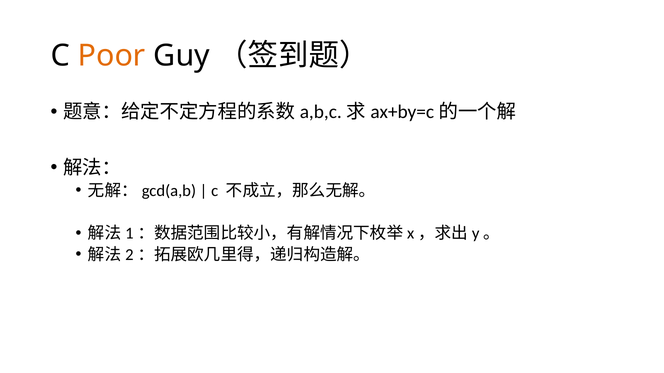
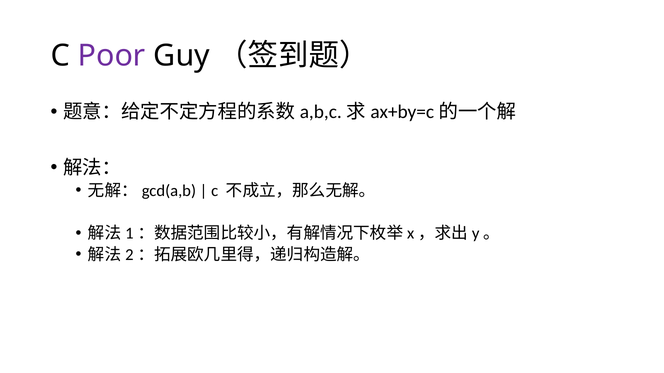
Poor colour: orange -> purple
